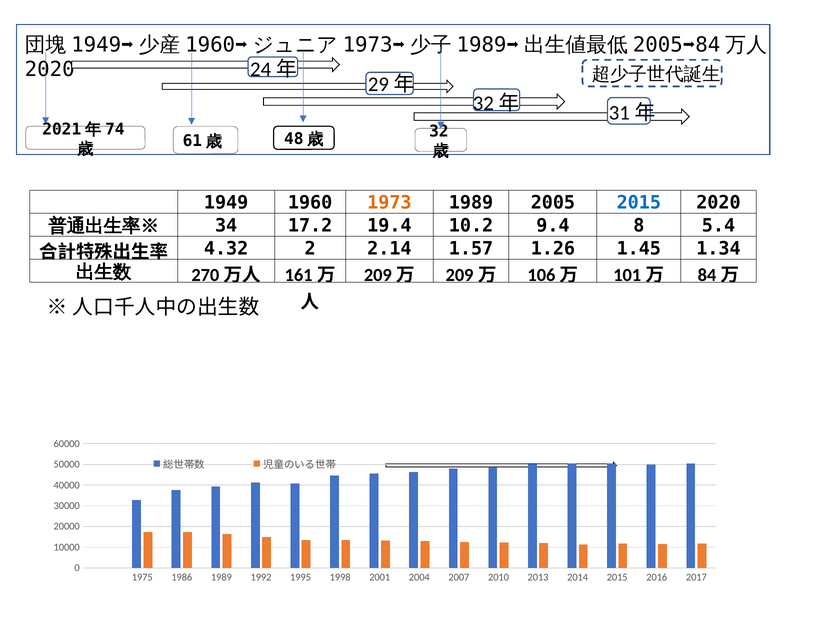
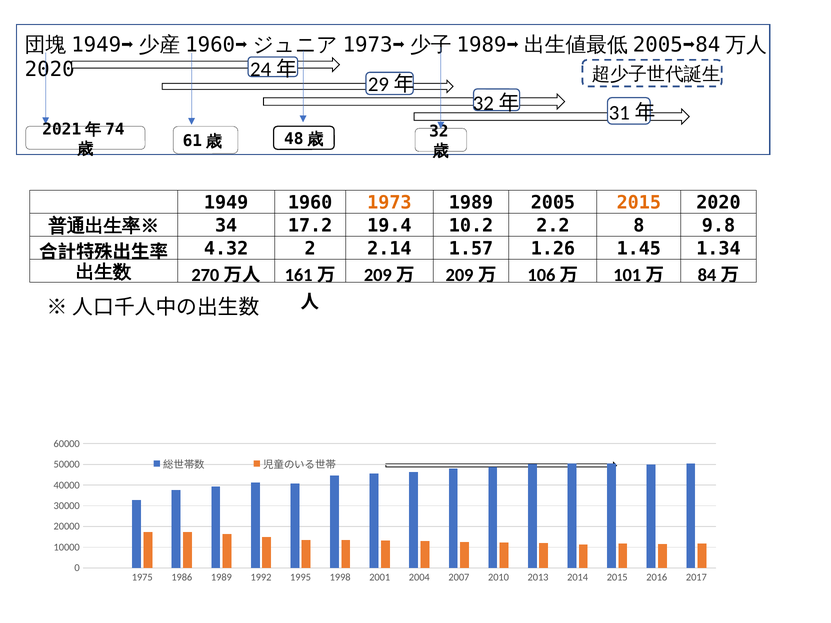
2015 at (639, 203) colour: blue -> orange
9.4: 9.4 -> 2.2
5.4: 5.4 -> 9.8
